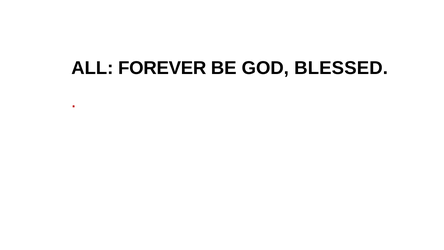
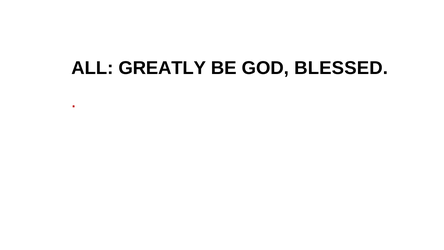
FOREVER: FOREVER -> GREATLY
